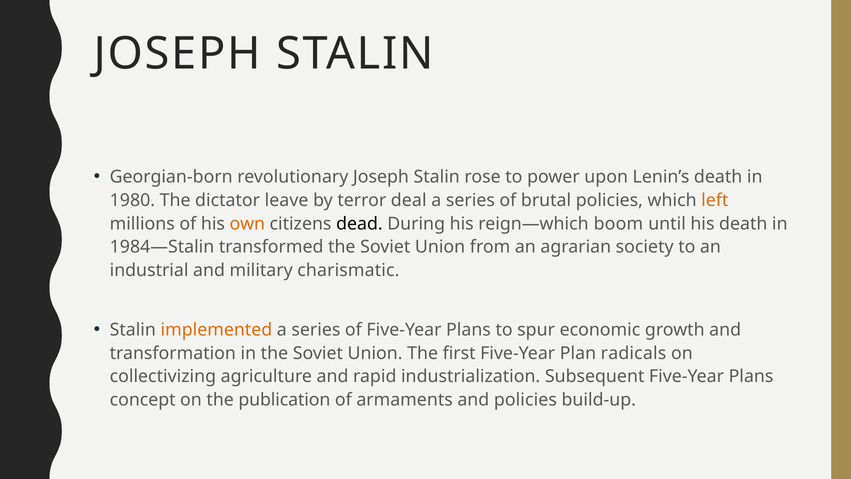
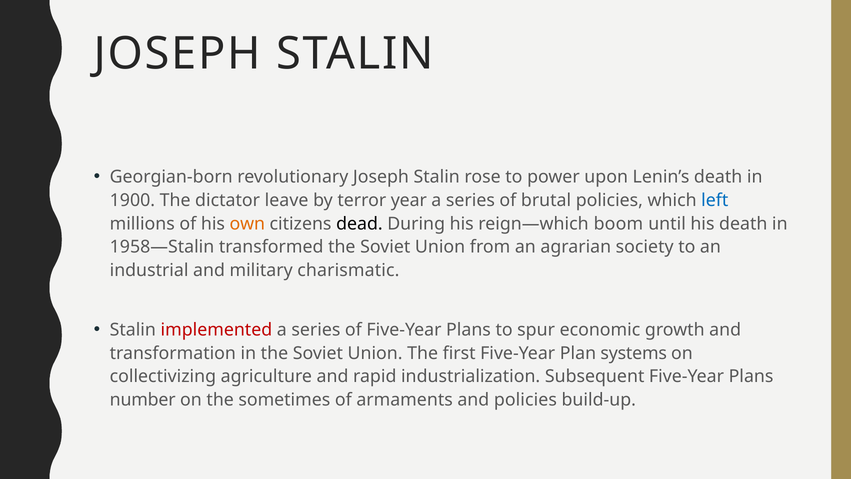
1980: 1980 -> 1900
deal: deal -> year
left colour: orange -> blue
1984—Stalin: 1984—Stalin -> 1958—Stalin
implemented colour: orange -> red
radicals: radicals -> systems
concept: concept -> number
publication: publication -> sometimes
